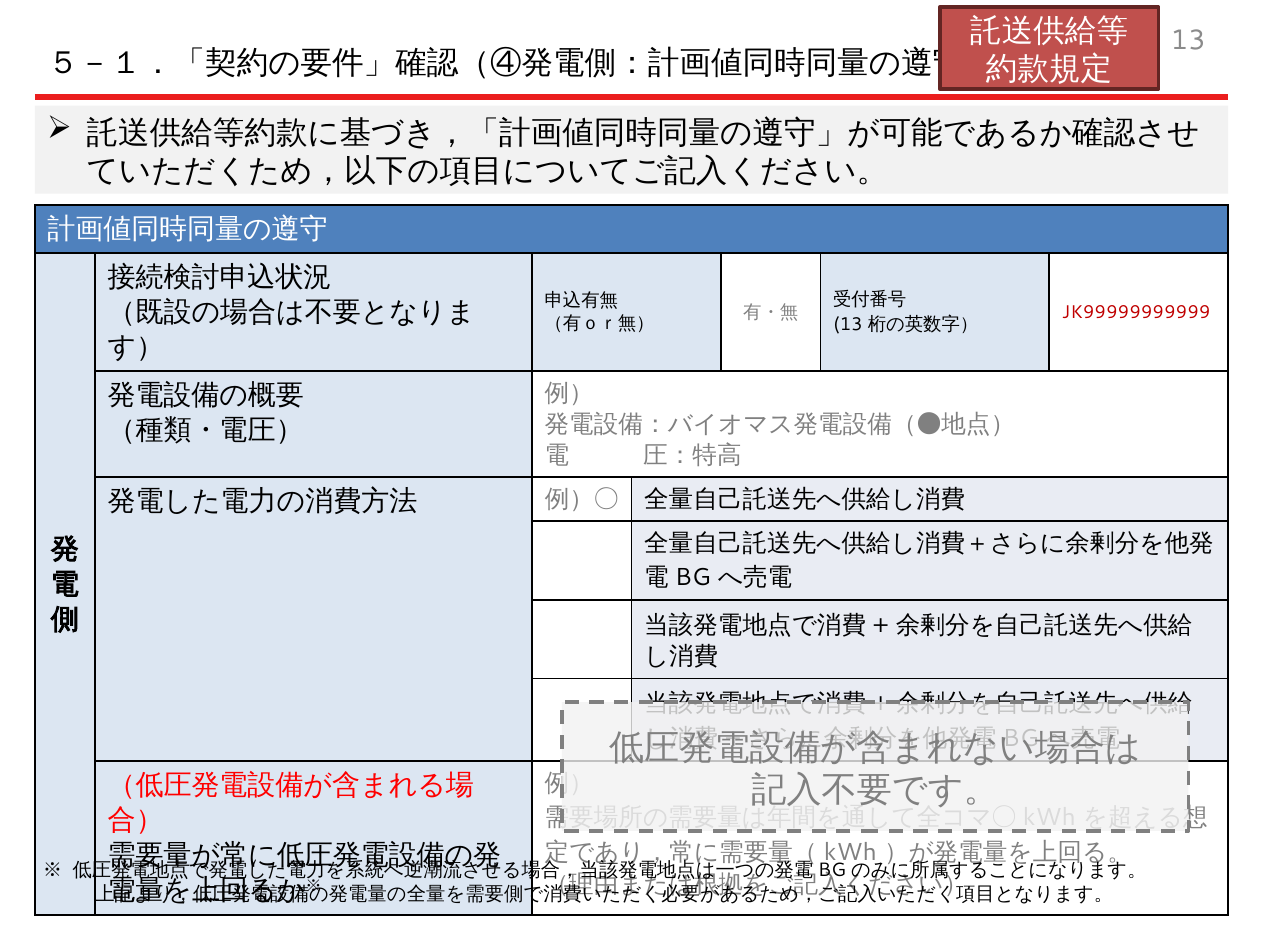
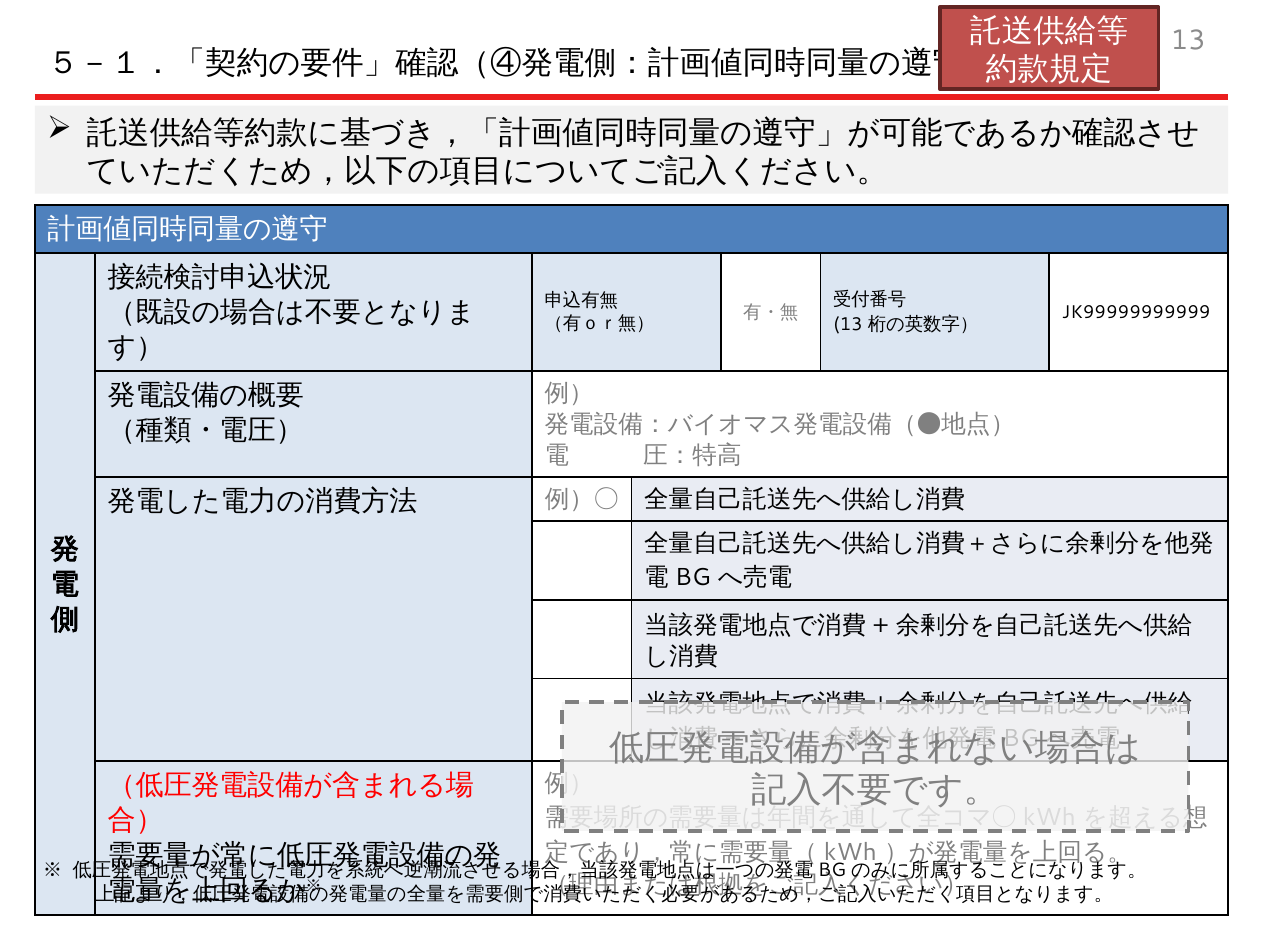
JK99999999999 colour: red -> black
